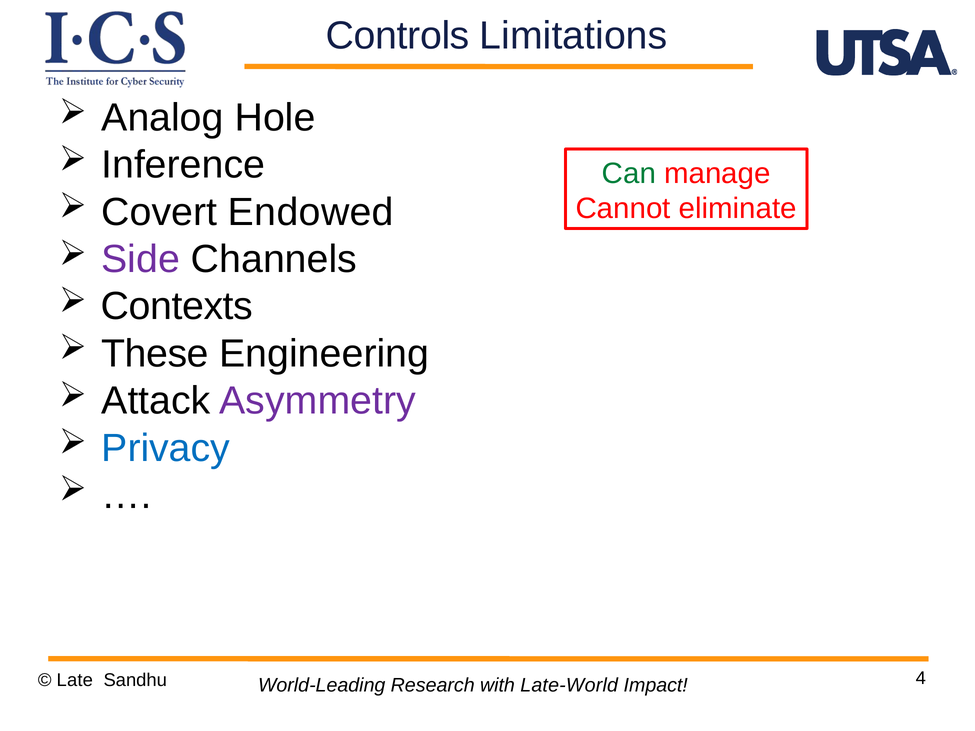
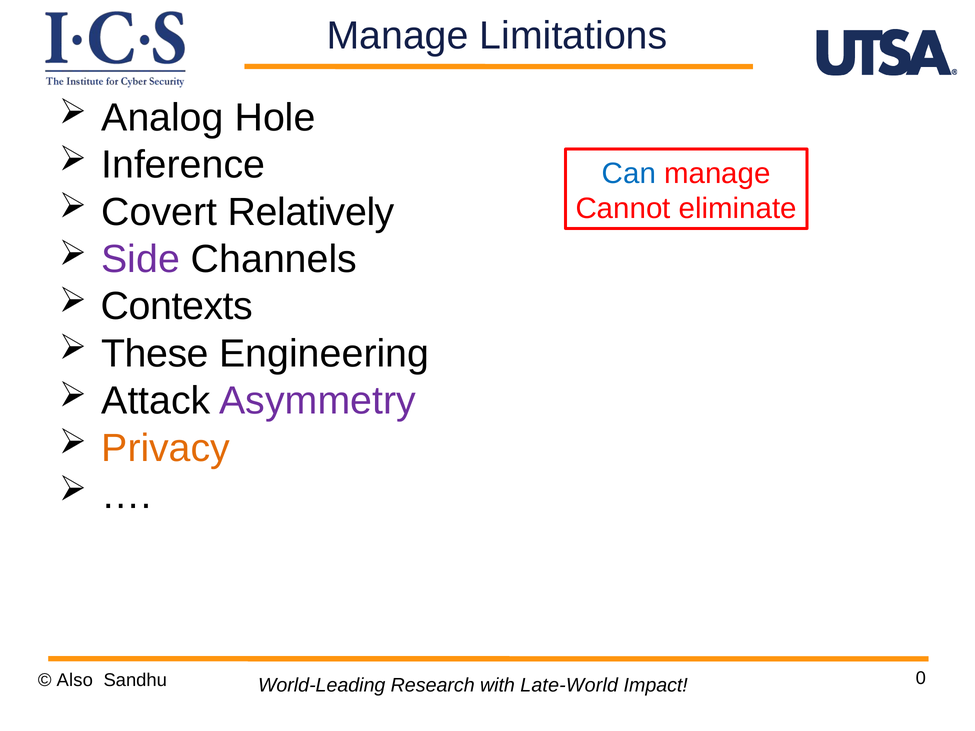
Controls at (398, 36): Controls -> Manage
Can colour: green -> blue
Endowed: Endowed -> Relatively
Privacy colour: blue -> orange
Late: Late -> Also
4: 4 -> 0
